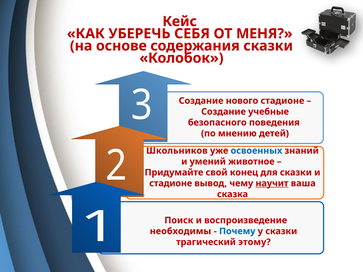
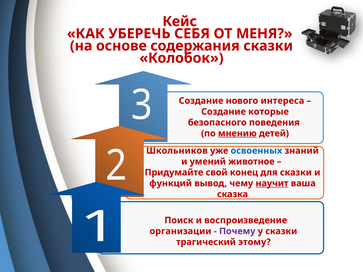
нового стадионе: стадионе -> интереса
учебные: учебные -> которые
мнению underline: none -> present
стадионе at (171, 183): стадионе -> функций
необходимы: необходимы -> организации
Почему colour: blue -> purple
